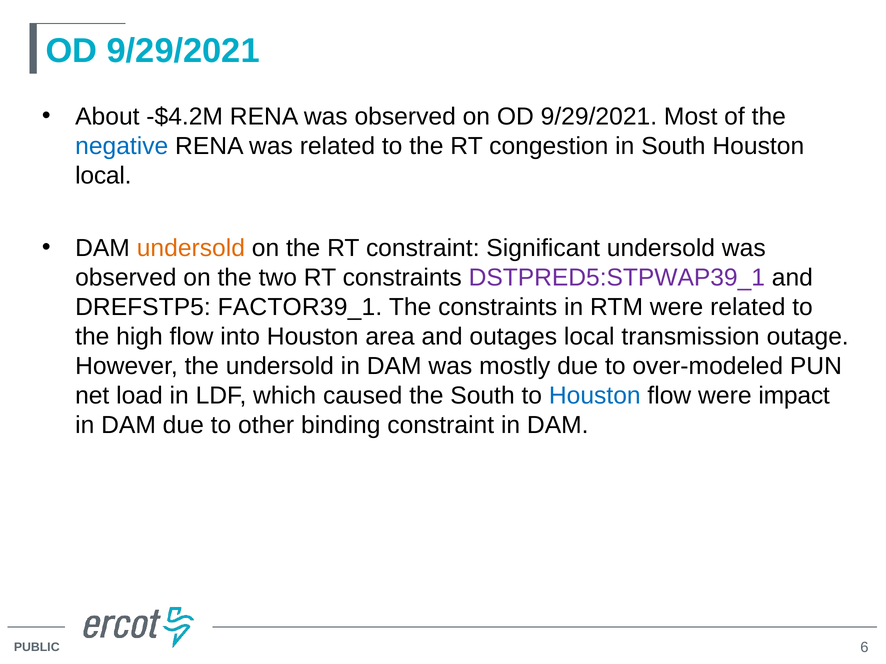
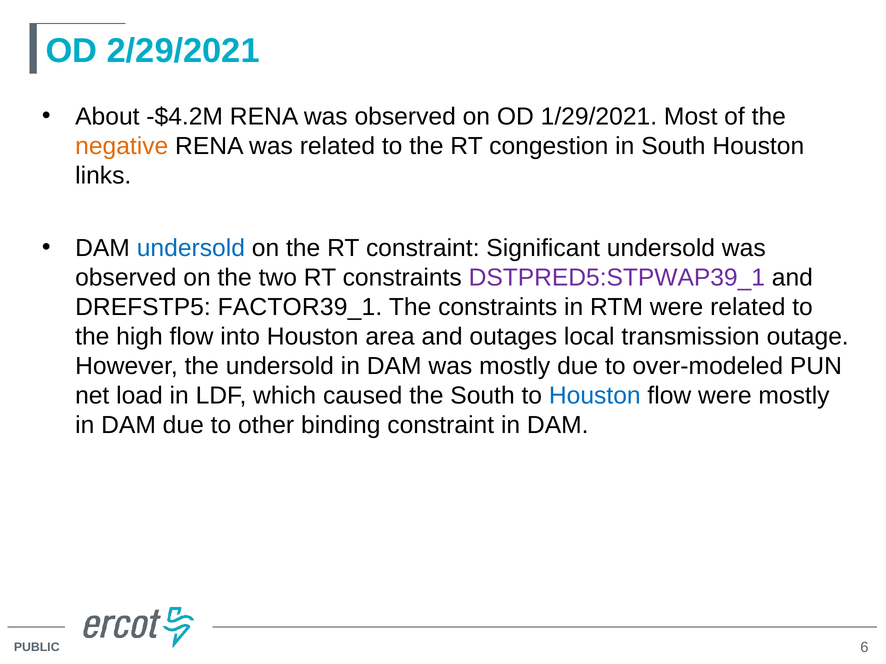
9/29/2021 at (183, 51): 9/29/2021 -> 2/29/2021
on OD 9/29/2021: 9/29/2021 -> 1/29/2021
negative colour: blue -> orange
local at (103, 176): local -> links
undersold at (191, 248) colour: orange -> blue
were impact: impact -> mostly
